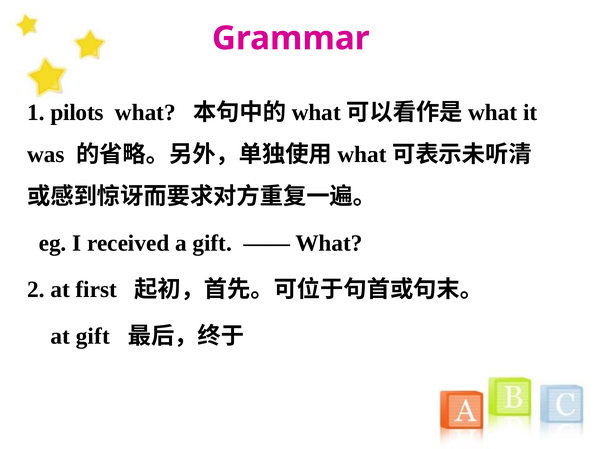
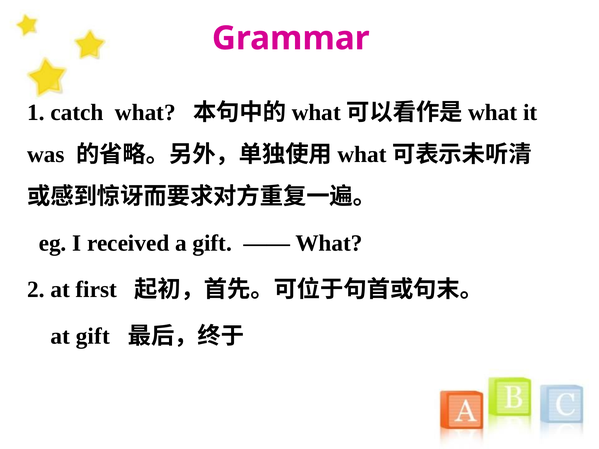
pilots: pilots -> catch
